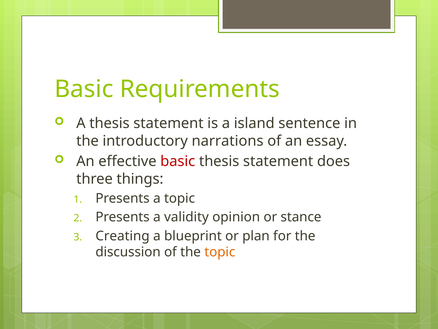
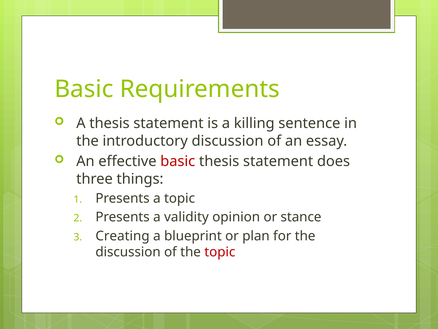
island: island -> killing
introductory narrations: narrations -> discussion
topic at (220, 252) colour: orange -> red
